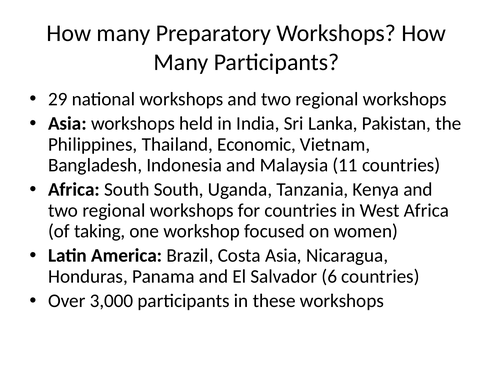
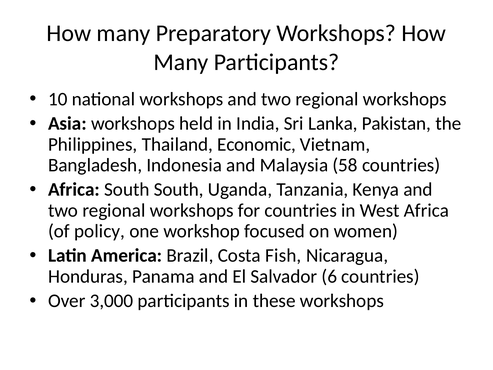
29: 29 -> 10
11: 11 -> 58
taking: taking -> policy
Costa Asia: Asia -> Fish
